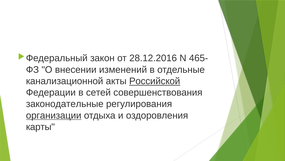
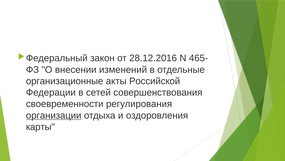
канализационной: канализационной -> организационные
Российской underline: present -> none
законодательные: законодательные -> своевременности
